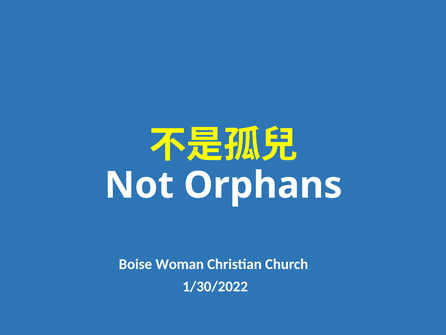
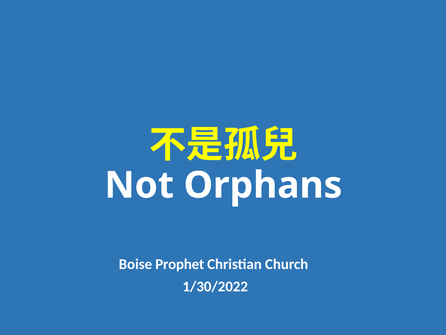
Woman: Woman -> Prophet
